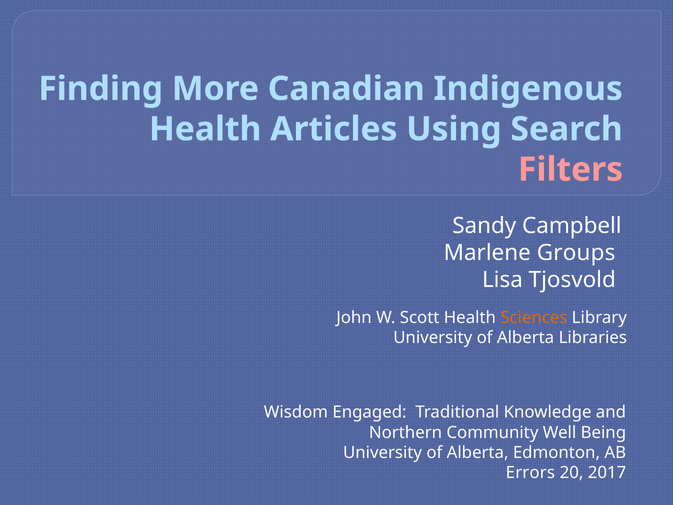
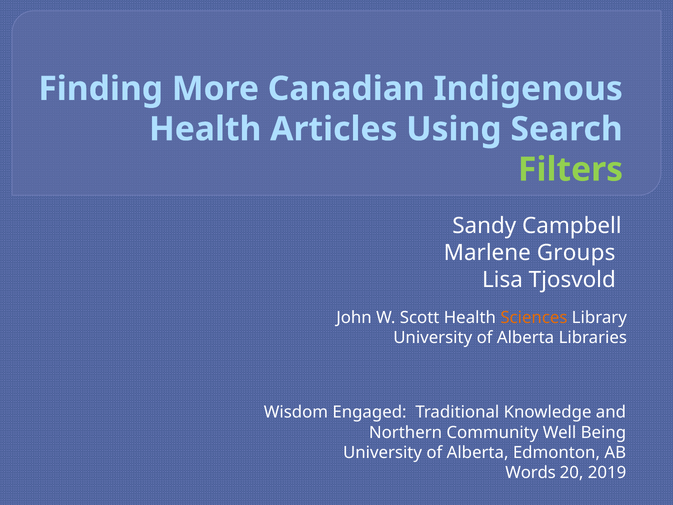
Filters colour: pink -> light green
Errors: Errors -> Words
2017: 2017 -> 2019
